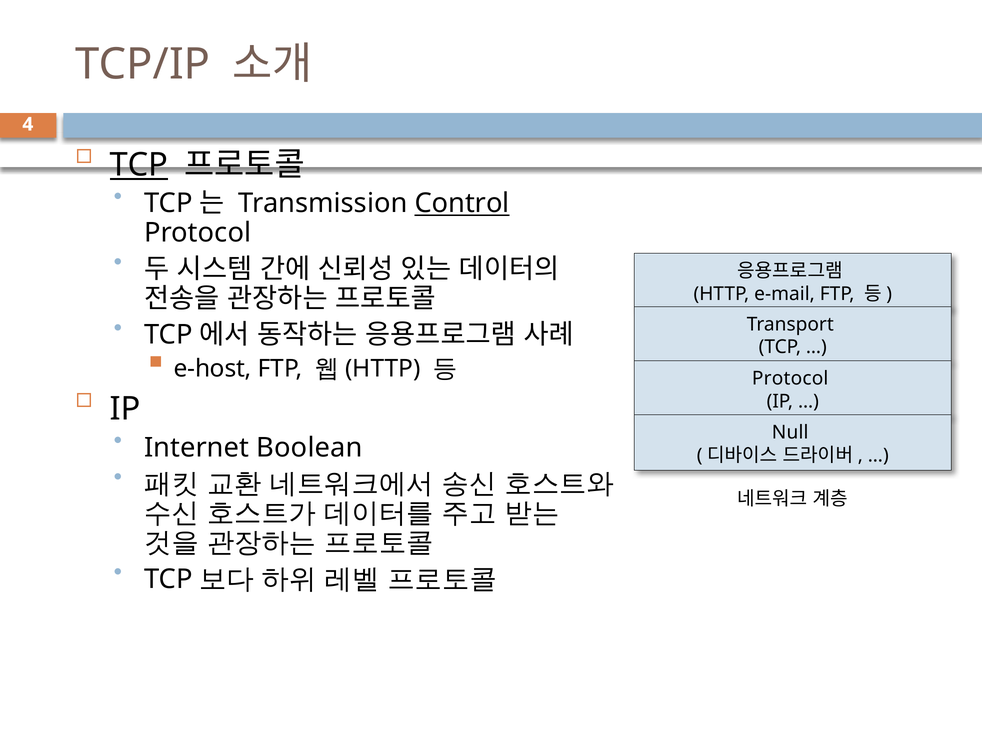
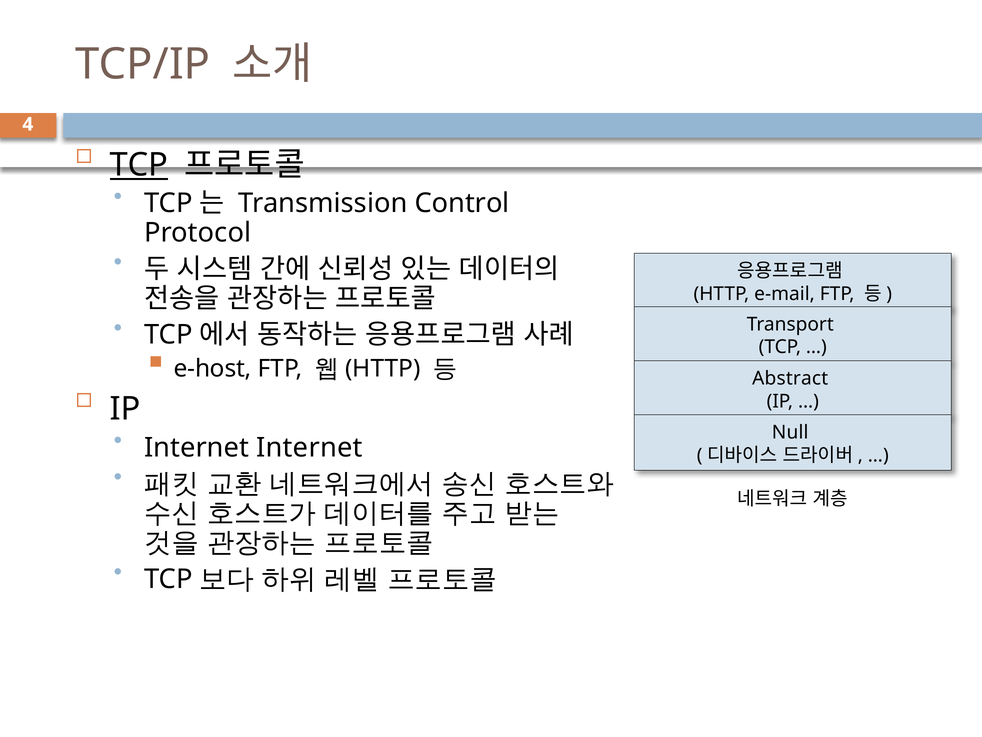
Control underline: present -> none
Protocol at (790, 378): Protocol -> Abstract
Internet Boolean: Boolean -> Internet
